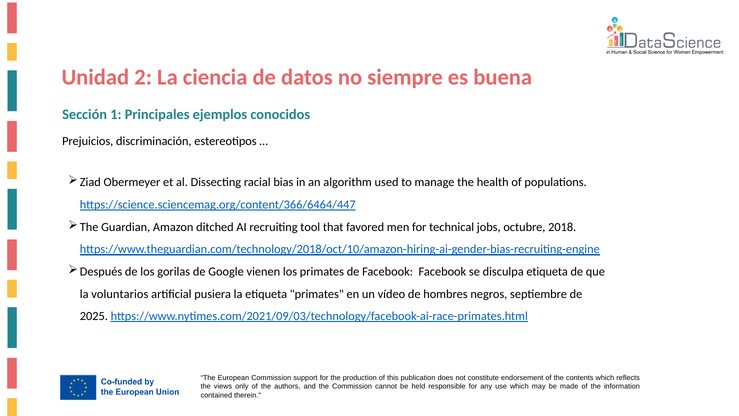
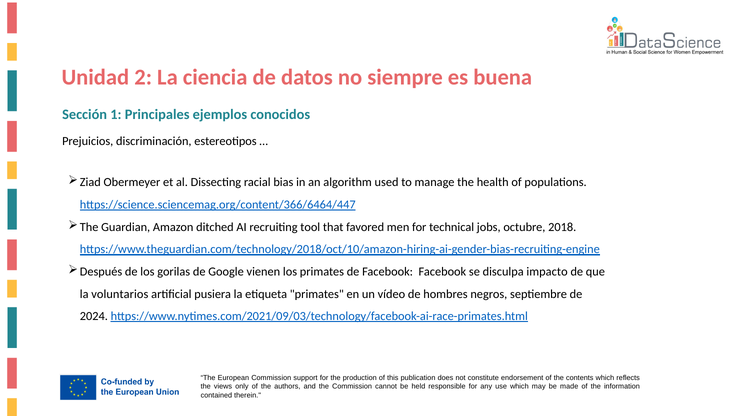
disculpa etiqueta: etiqueta -> impacto
2025: 2025 -> 2024
